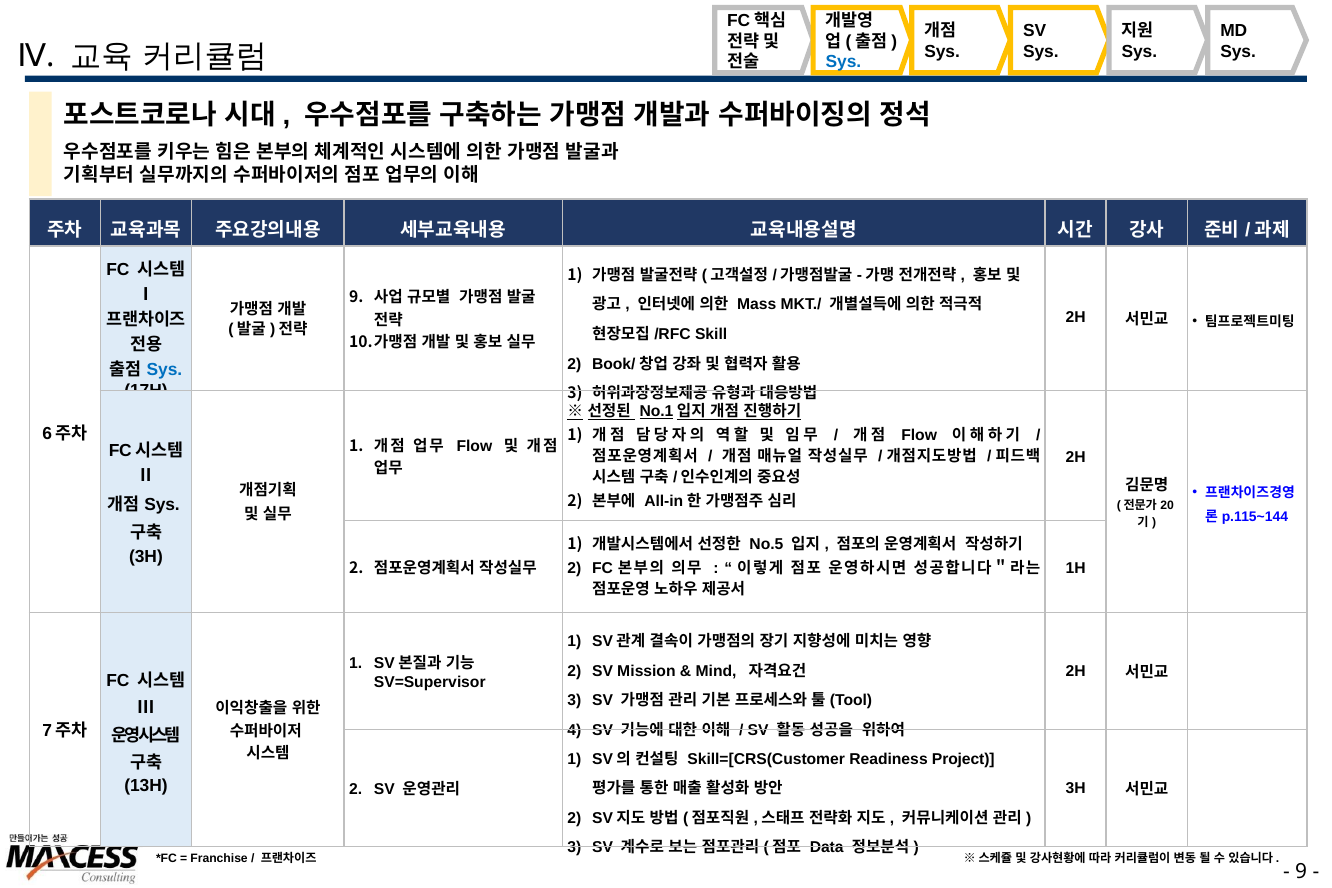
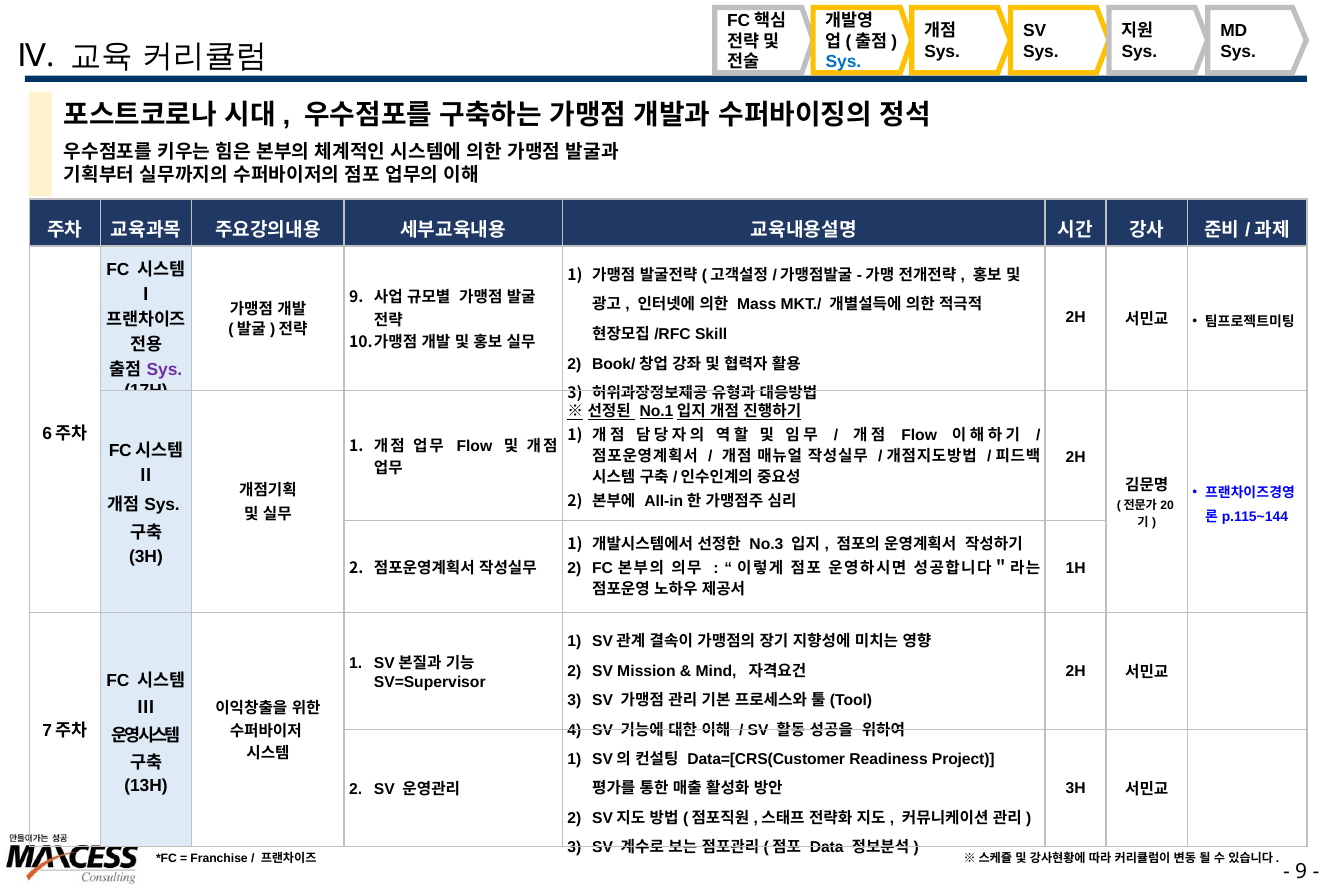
Sys at (164, 370) colour: blue -> purple
No.5: No.5 -> No.3
Skill=[CRS(Customer: Skill=[CRS(Customer -> Data=[CRS(Customer
